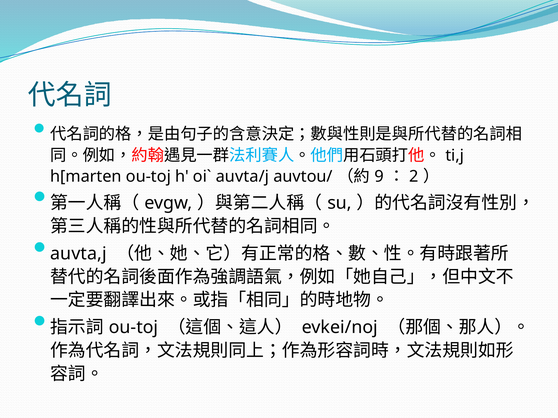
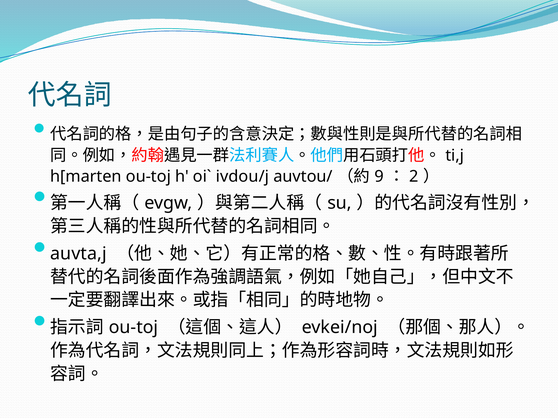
auvta/j: auvta/j -> ivdou/j
